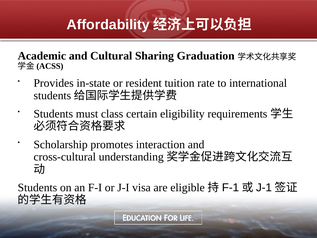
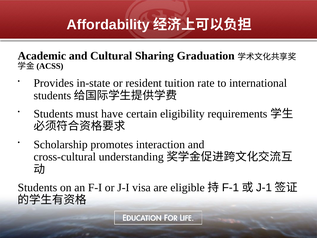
class: class -> have
